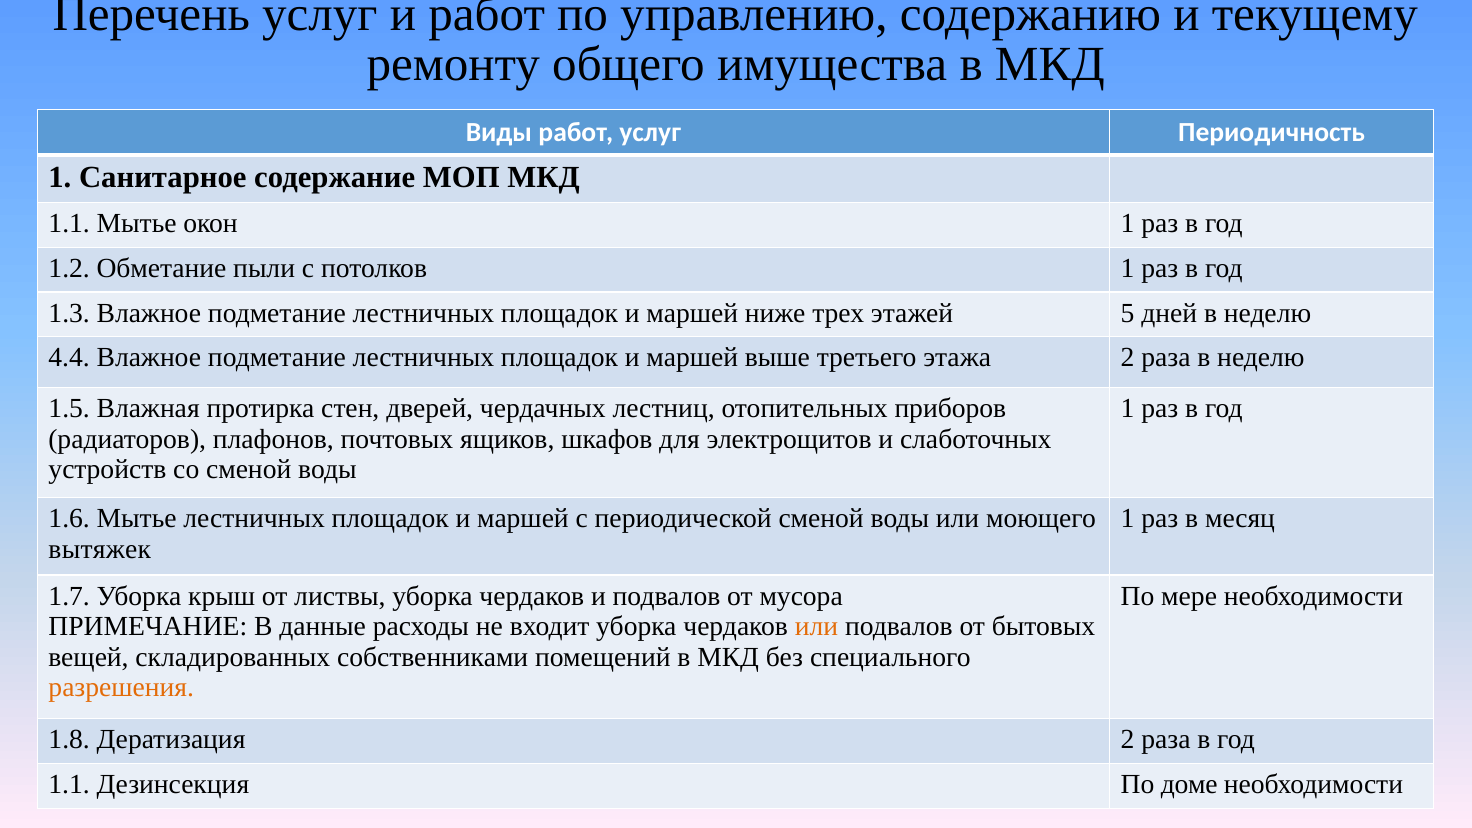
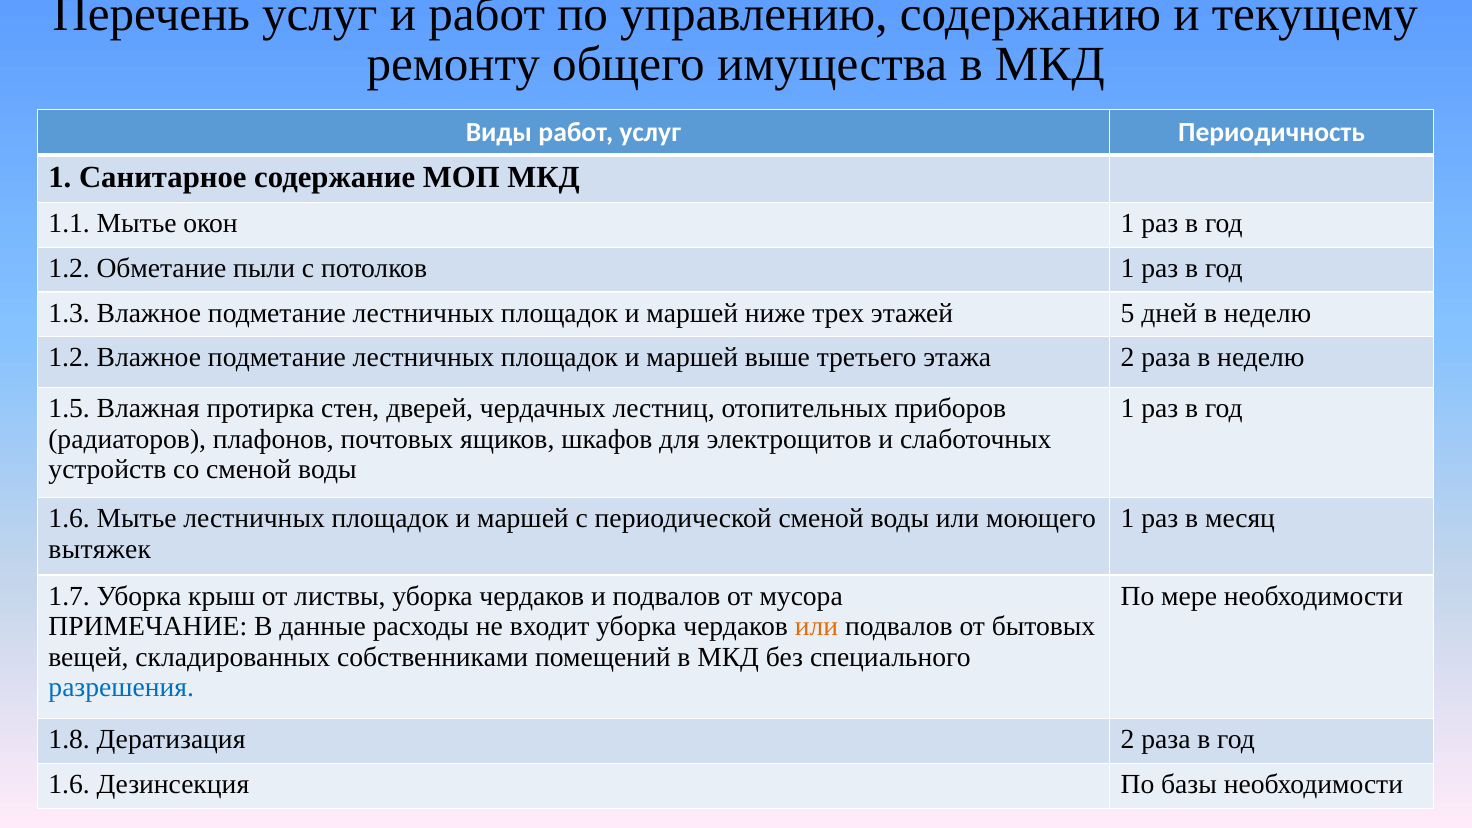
4.4 at (69, 358): 4.4 -> 1.2
разрешения colour: orange -> blue
1.1 at (69, 785): 1.1 -> 1.6
доме: доме -> базы
